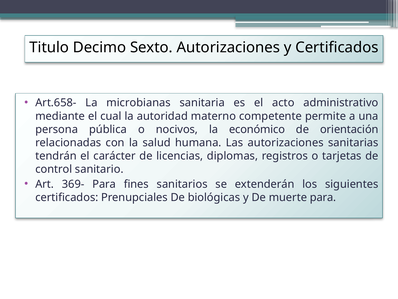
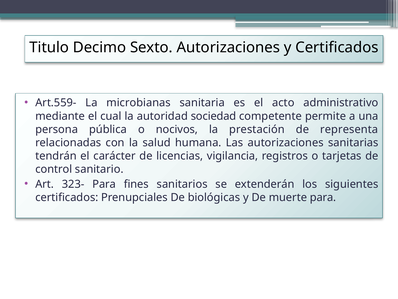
Art.658-: Art.658- -> Art.559-
materno: materno -> sociedad
económico: económico -> prestación
orientación: orientación -> representa
diplomas: diplomas -> vigilancia
369-: 369- -> 323-
